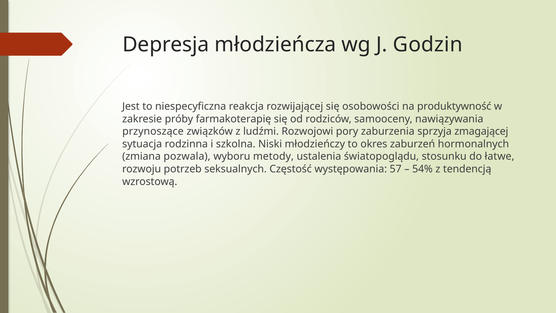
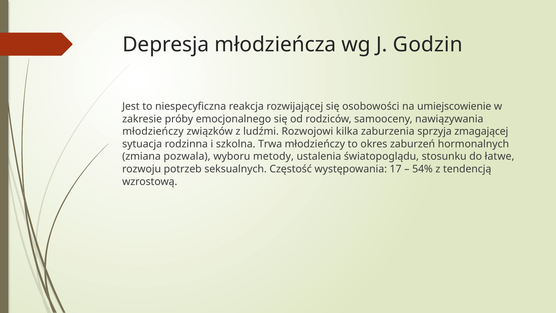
produktywność: produktywność -> umiejscowienie
farmakoterapię: farmakoterapię -> emocjonalnego
przynoszące at (153, 131): przynoszące -> młodzieńczy
pory: pory -> kilka
Niski: Niski -> Trwa
57: 57 -> 17
